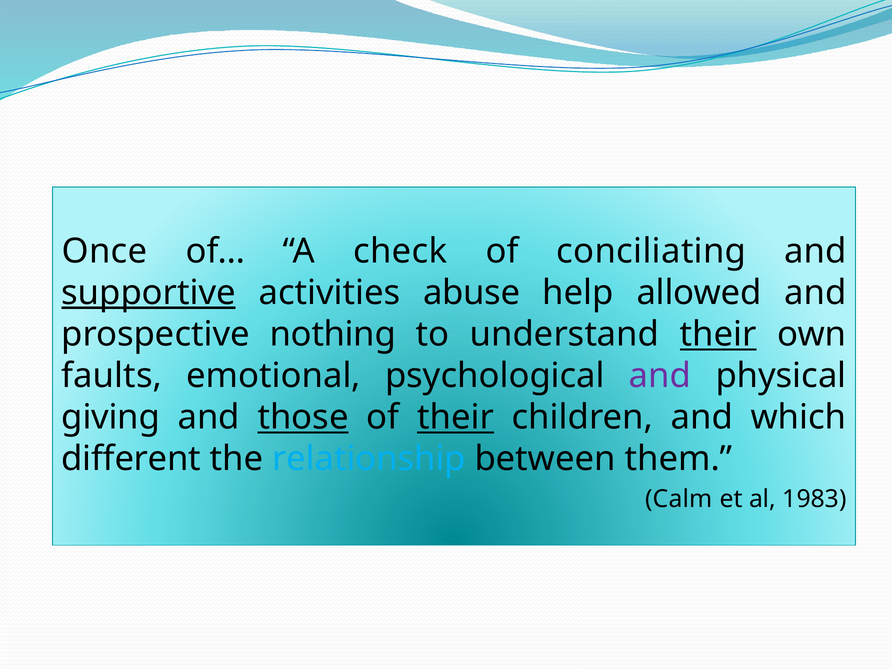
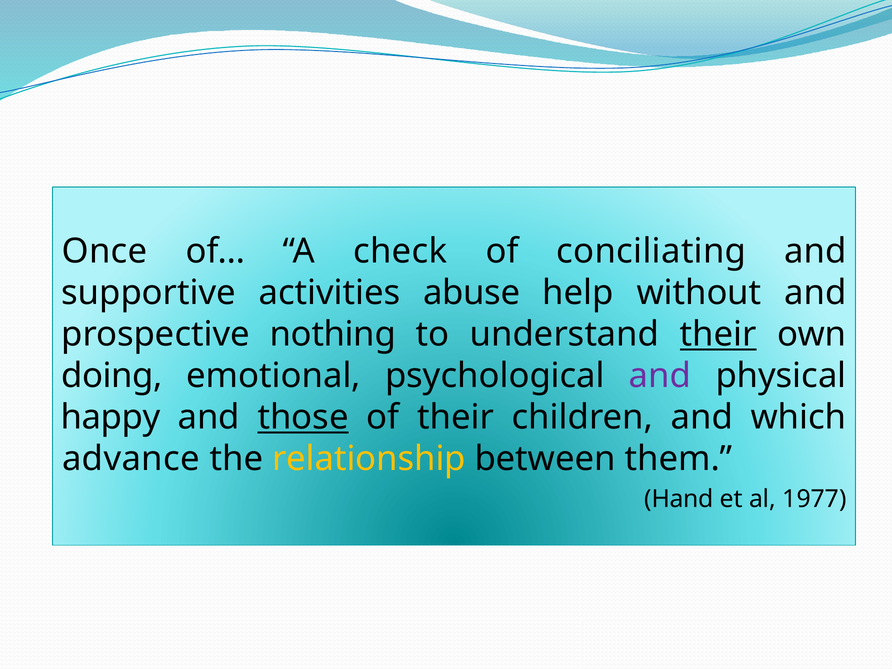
supportive underline: present -> none
allowed: allowed -> without
faults: faults -> doing
giving: giving -> happy
their at (456, 417) underline: present -> none
different: different -> advance
relationship colour: light blue -> yellow
Calm: Calm -> Hand
1983: 1983 -> 1977
